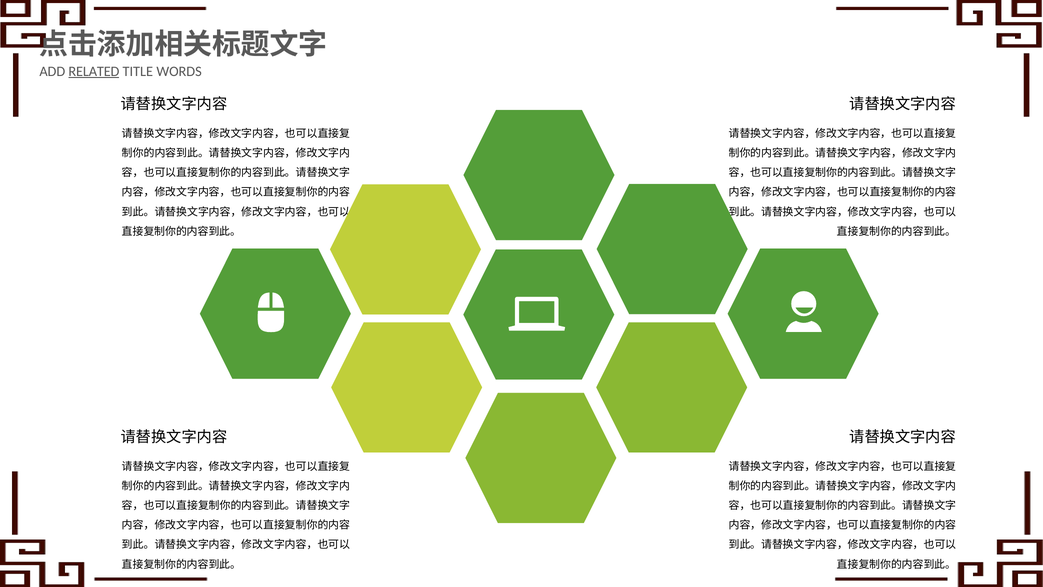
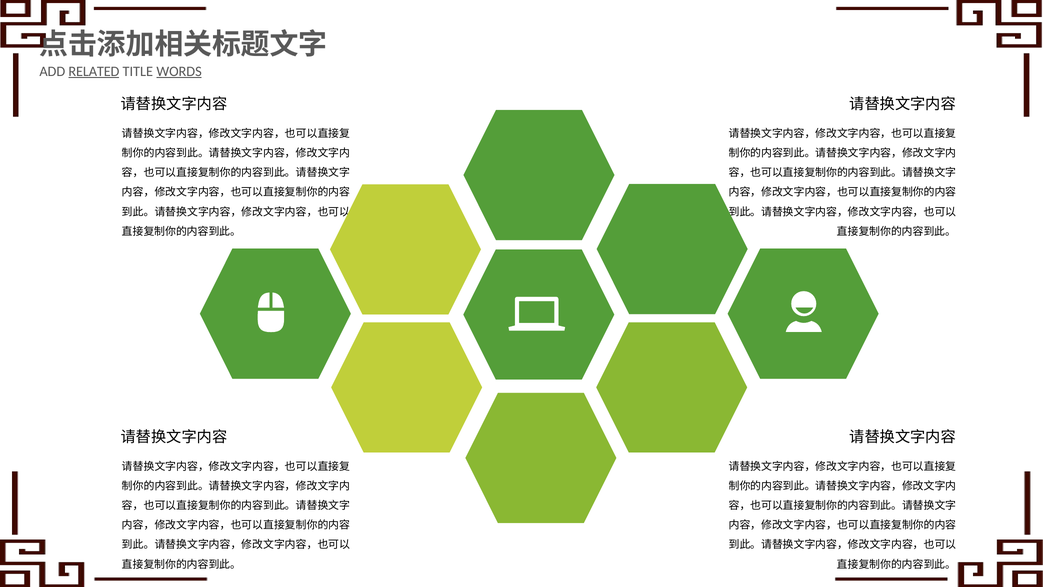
WORDS underline: none -> present
